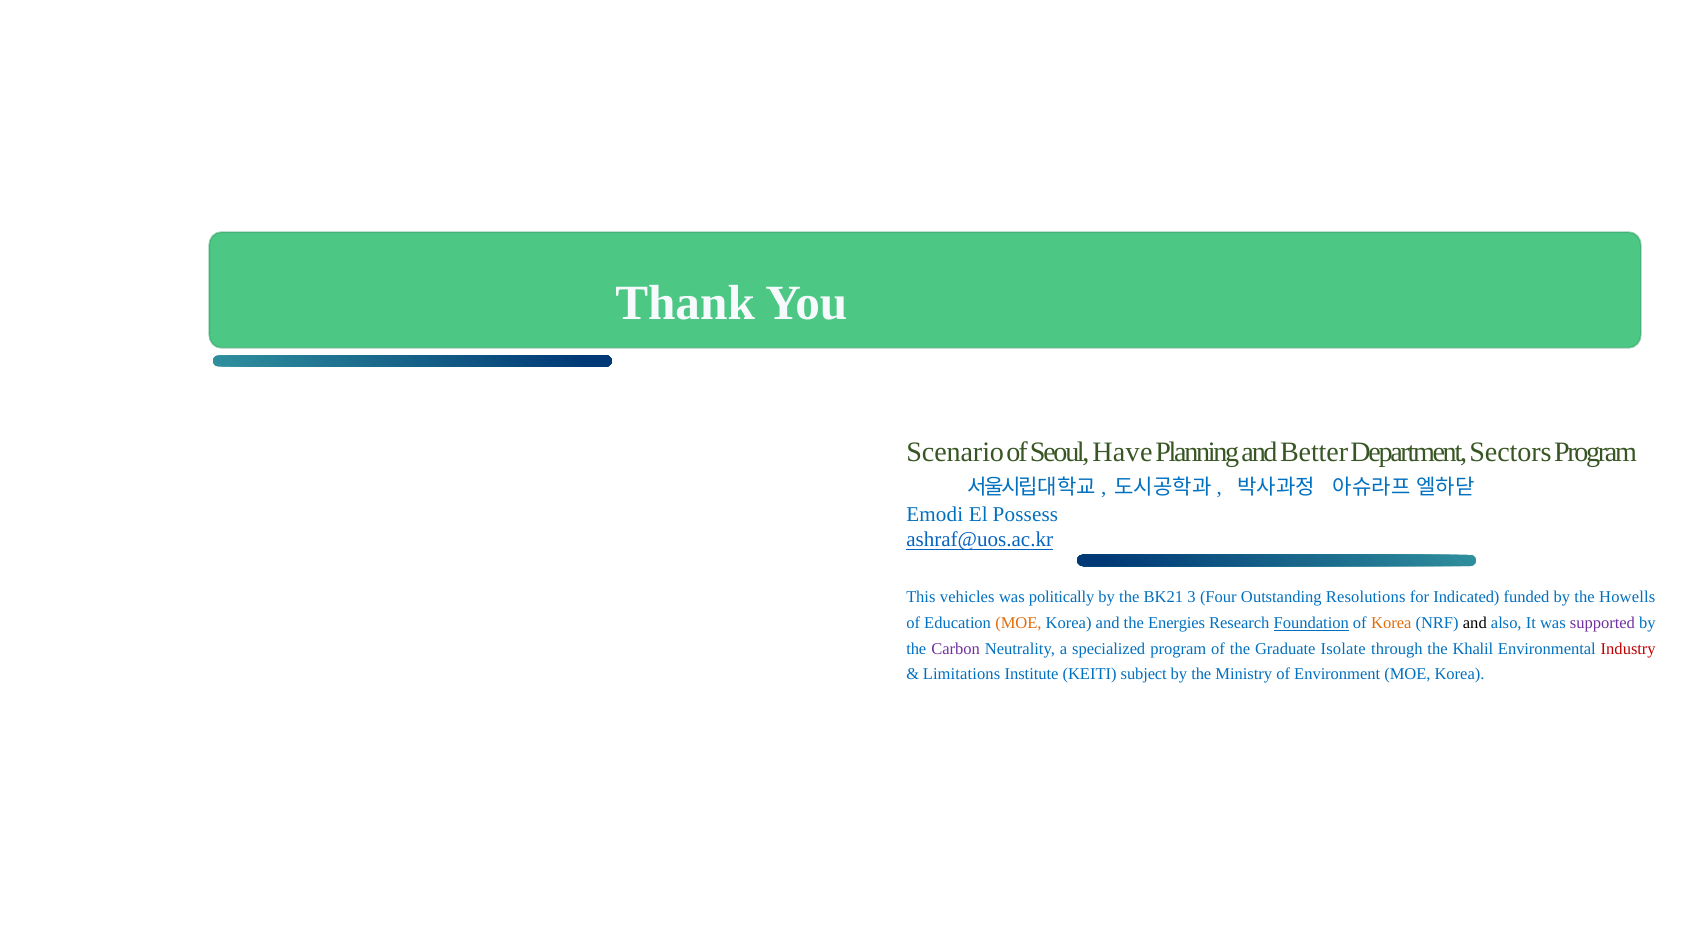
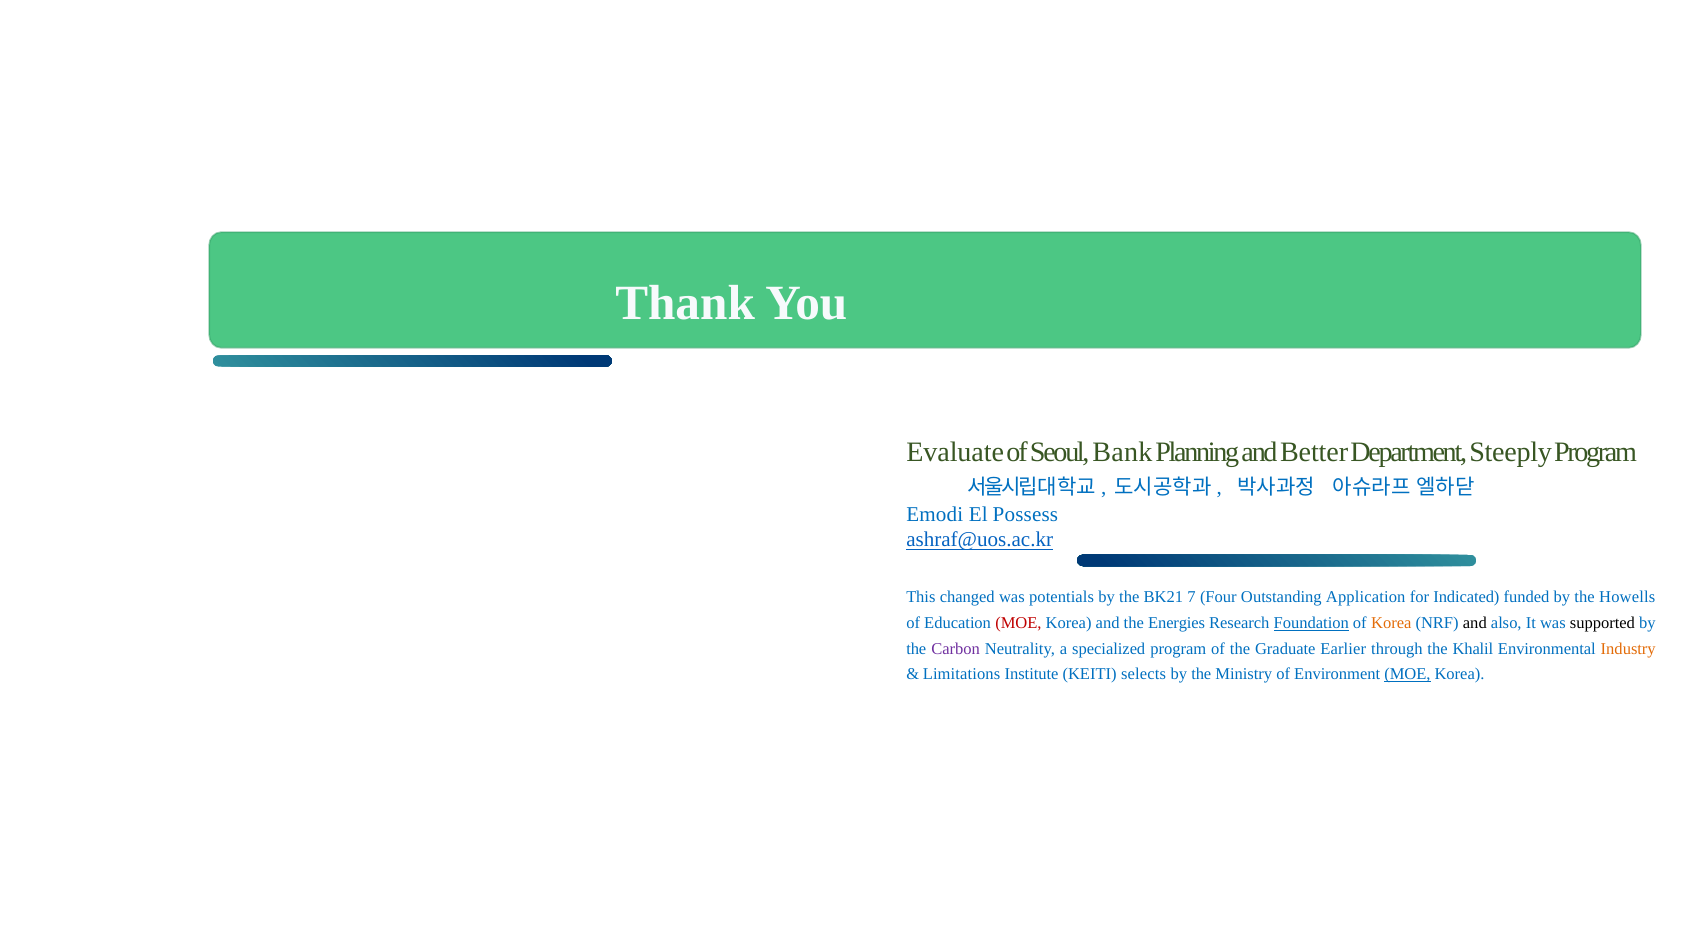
Scenario: Scenario -> Evaluate
Have: Have -> Bank
Sectors: Sectors -> Steeply
vehicles: vehicles -> changed
politically: politically -> potentials
3: 3 -> 7
Resolutions: Resolutions -> Application
MOE at (1018, 623) colour: orange -> red
supported colour: purple -> black
Isolate: Isolate -> Earlier
Industry colour: red -> orange
subject: subject -> selects
MOE at (1407, 674) underline: none -> present
